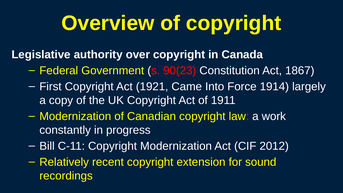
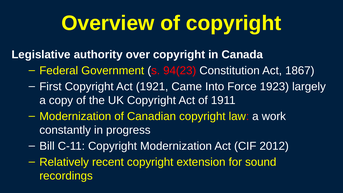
90(23: 90(23 -> 94(23
1914: 1914 -> 1923
